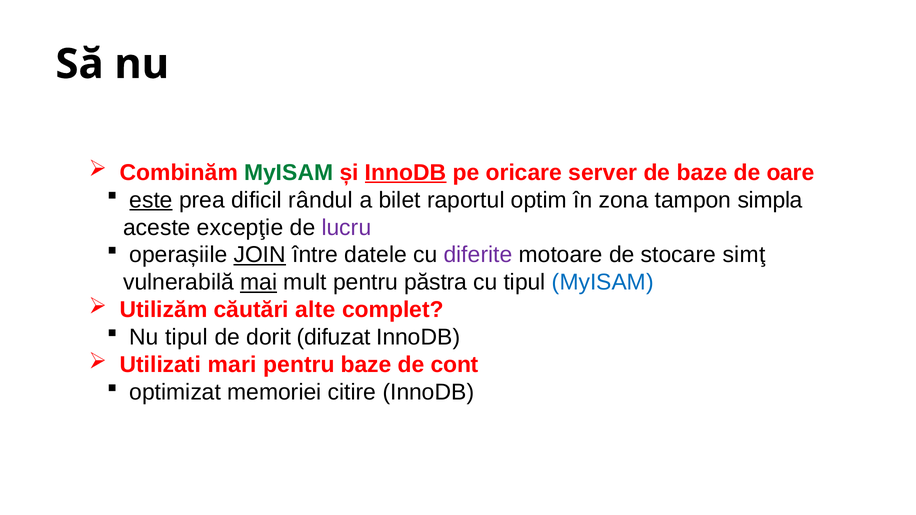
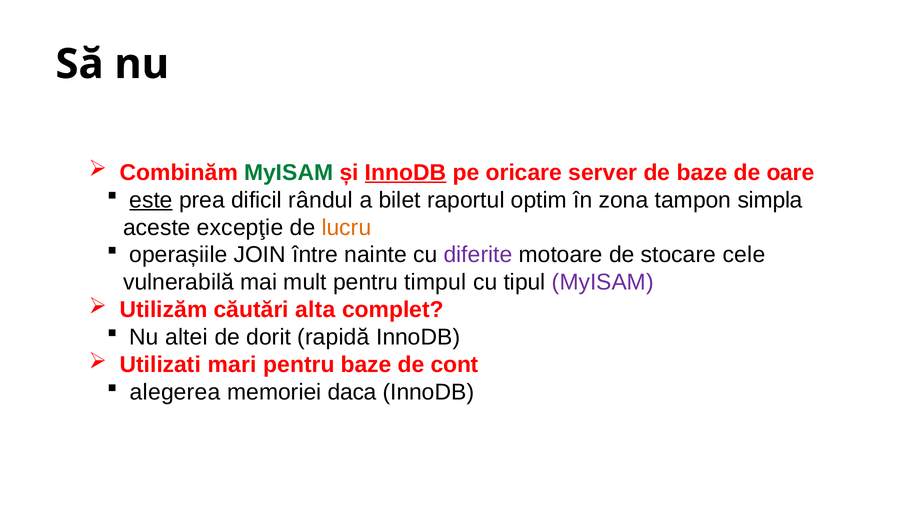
lucru colour: purple -> orange
JOIN underline: present -> none
datele: datele -> nainte
simţ: simţ -> cele
mai underline: present -> none
păstra: păstra -> timpul
MyISAM at (603, 283) colour: blue -> purple
alte: alte -> alta
Nu tipul: tipul -> altei
difuzat: difuzat -> rapidă
optimizat: optimizat -> alegerea
citire: citire -> daca
